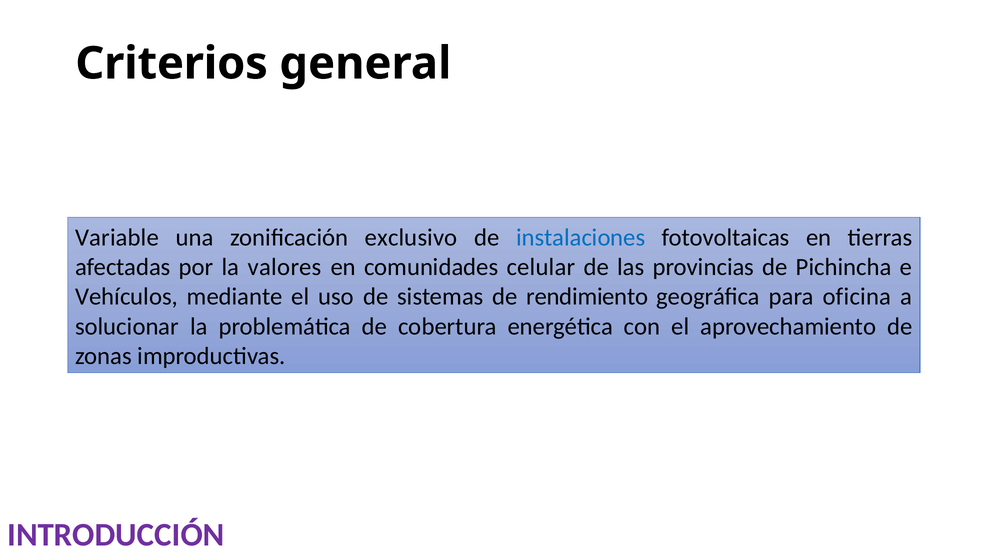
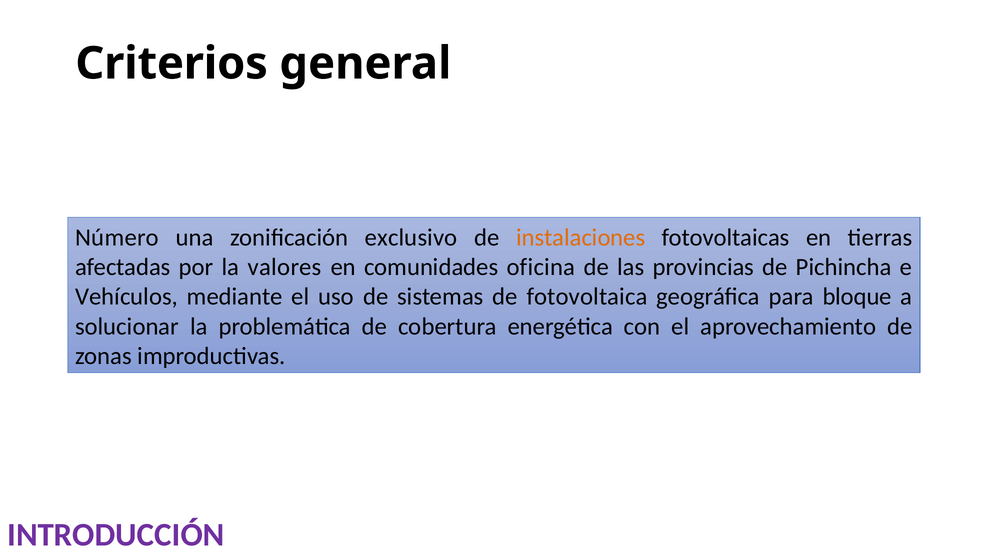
Variable: Variable -> Número
instalaciones colour: blue -> orange
celular: celular -> oficina
rendimiento: rendimiento -> fotovoltaica
oficina: oficina -> bloque
